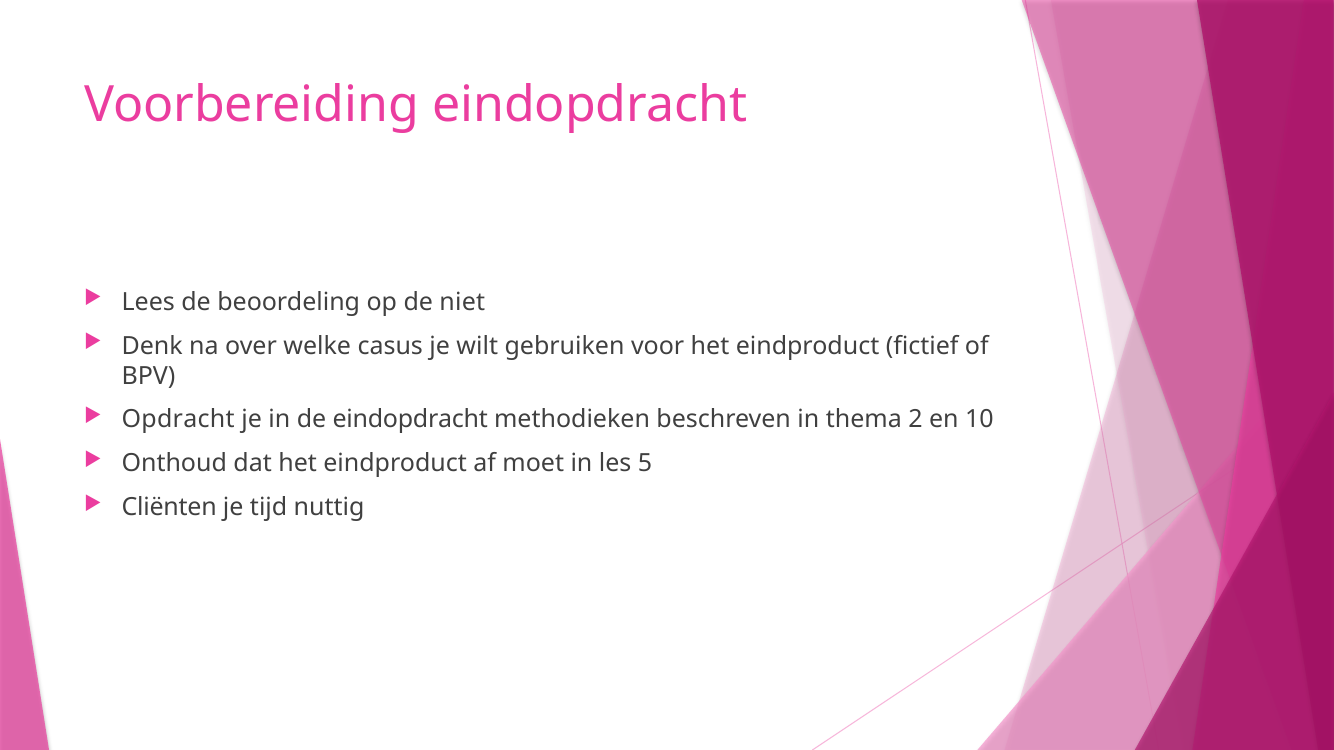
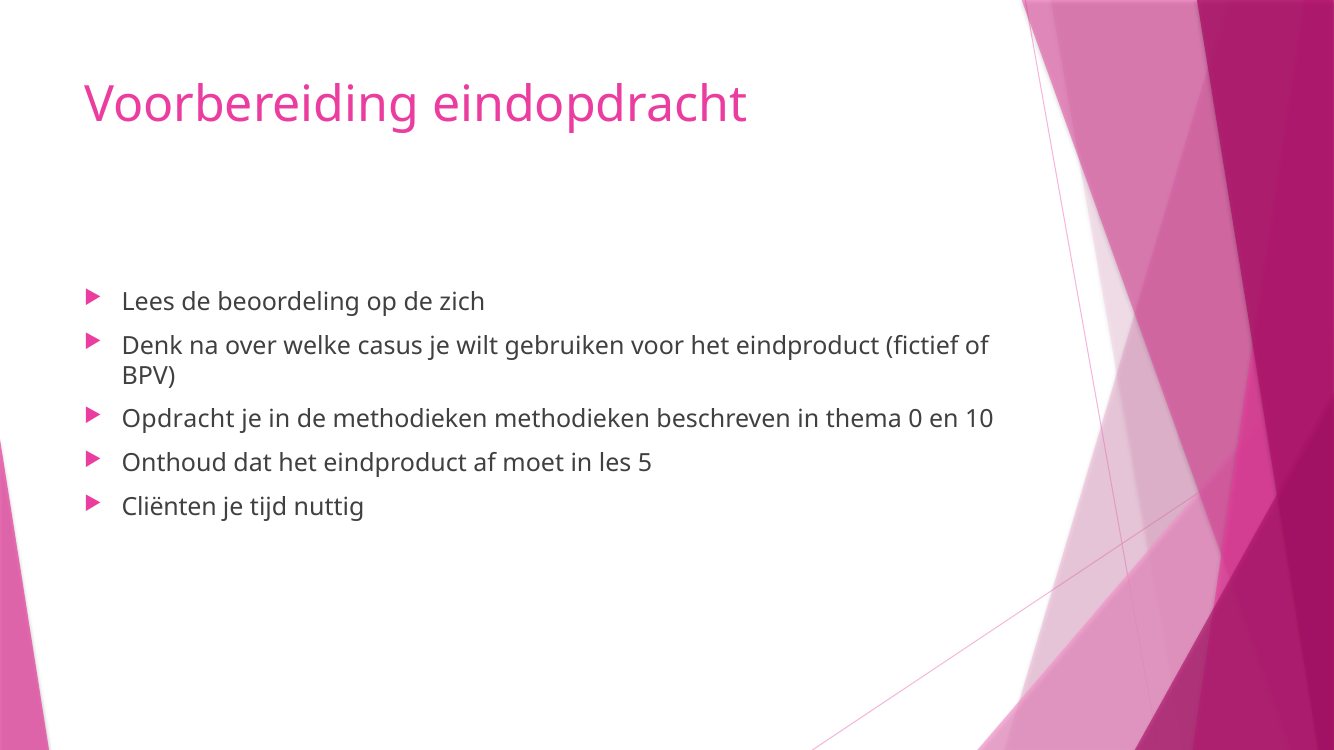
niet: niet -> zich
de eindopdracht: eindopdracht -> methodieken
2: 2 -> 0
